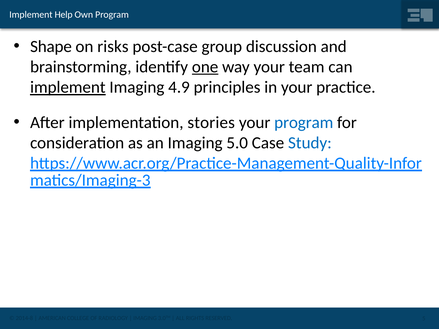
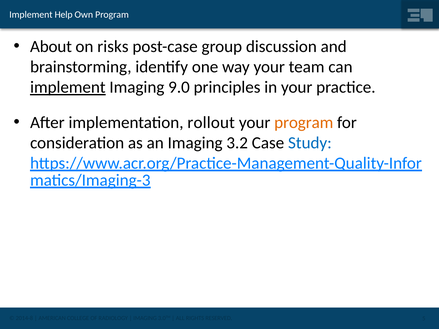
Shape: Shape -> About
one underline: present -> none
4.9: 4.9 -> 9.0
stories: stories -> rollout
program at (304, 122) colour: blue -> orange
5.0: 5.0 -> 3.2
